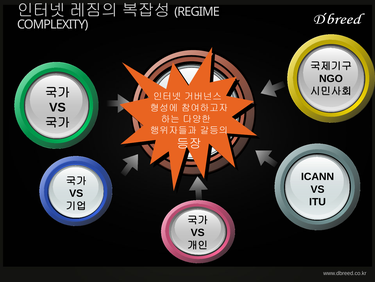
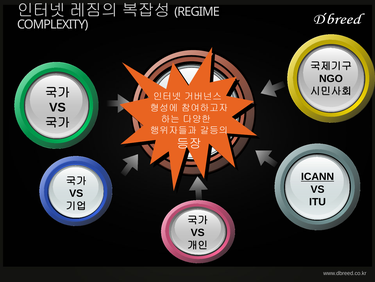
ICANN underline: none -> present
